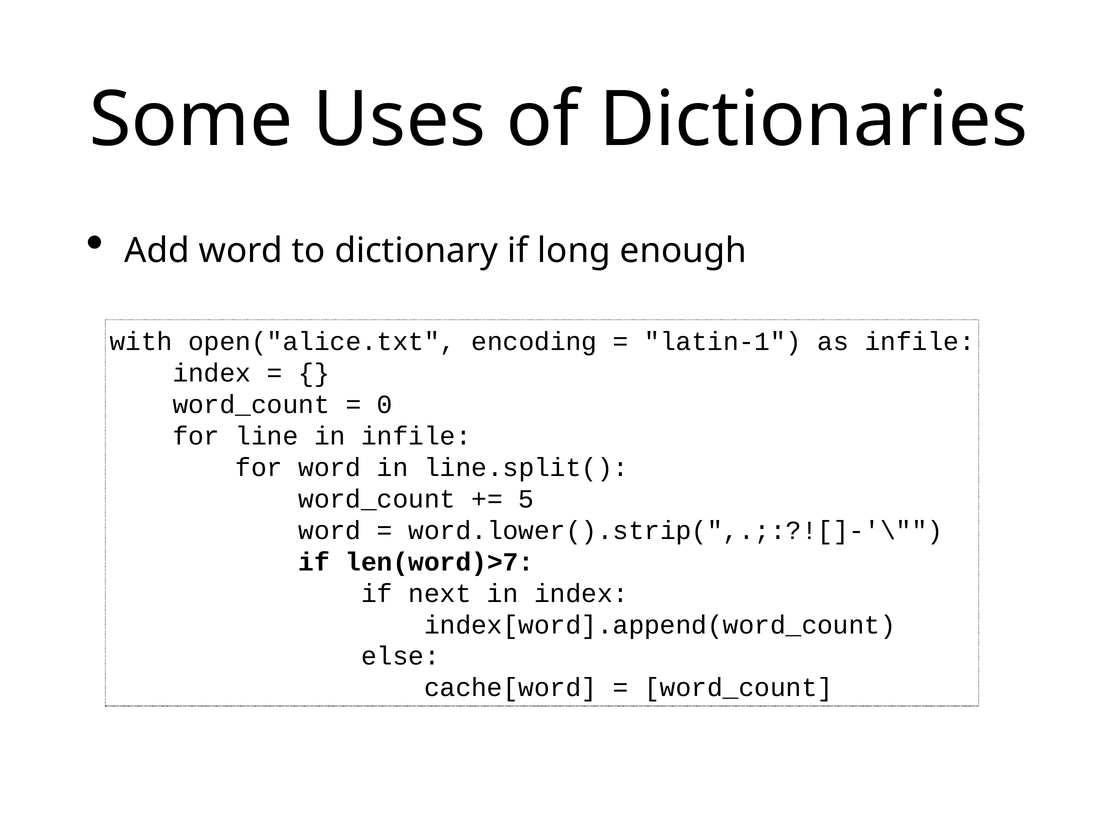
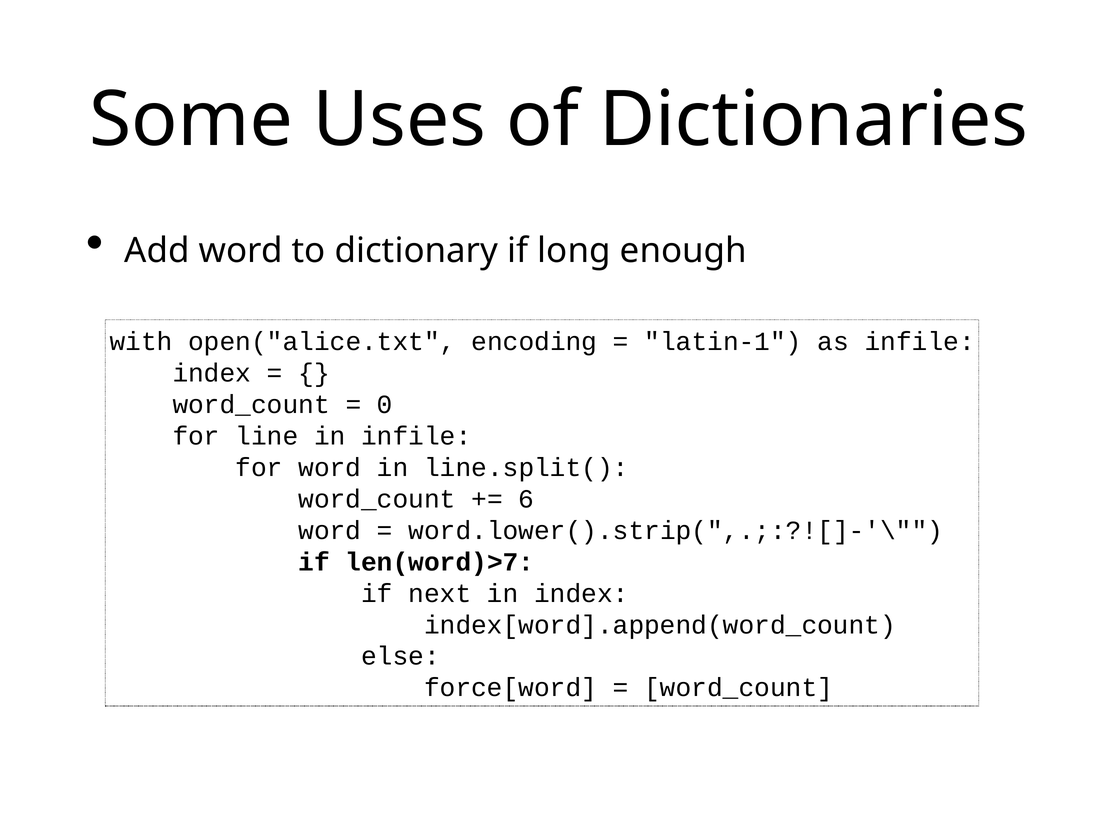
5: 5 -> 6
cache[word: cache[word -> force[word
